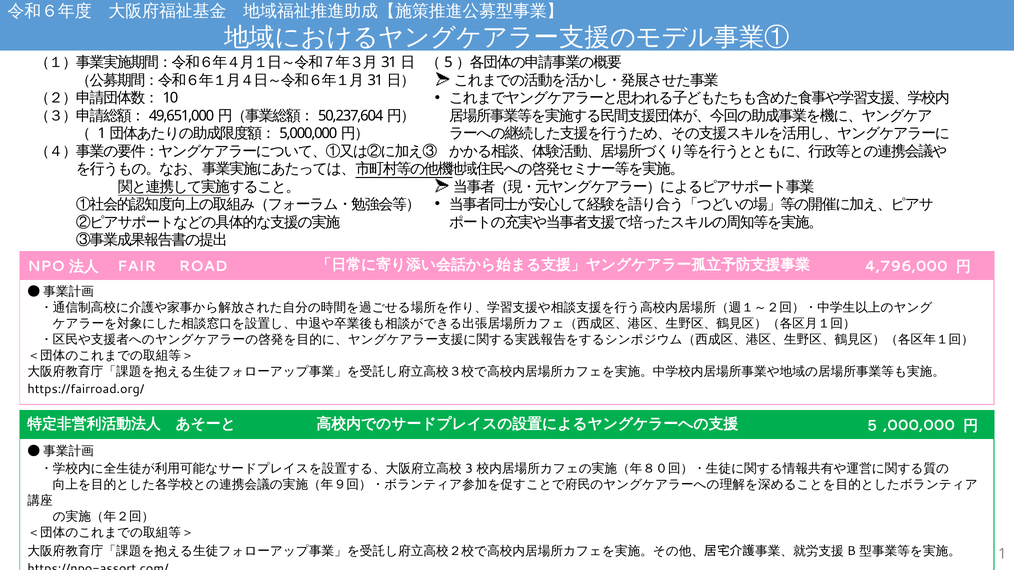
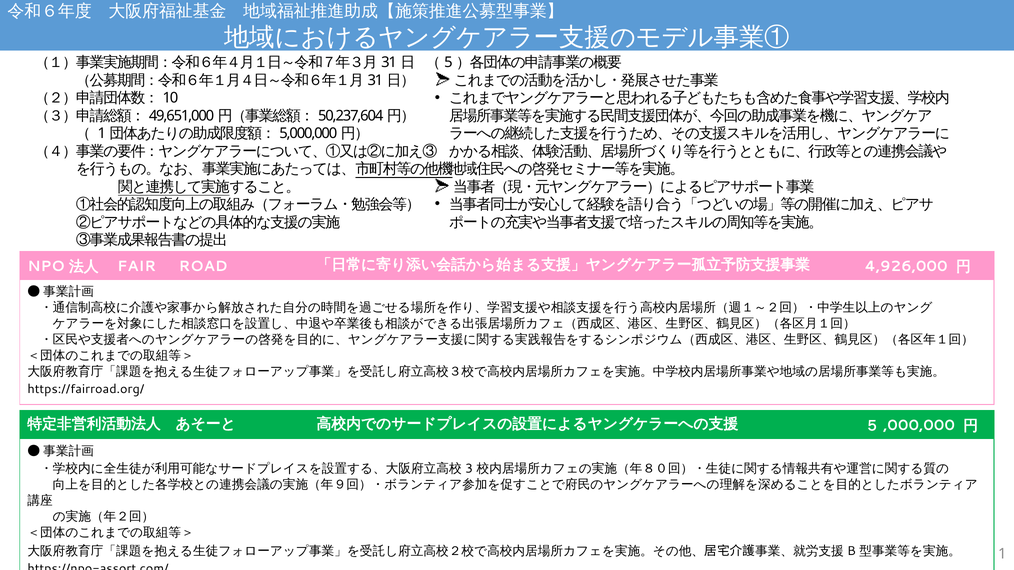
4,796,000: 4,796,000 -> 4,926,000
